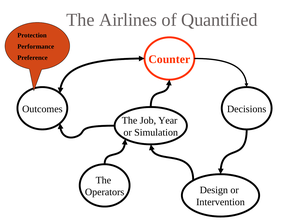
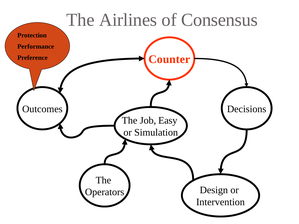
Quantified: Quantified -> Consensus
Year: Year -> Easy
